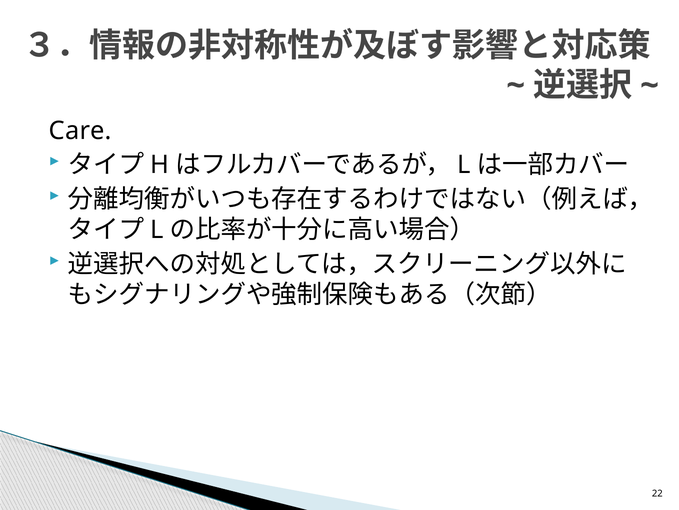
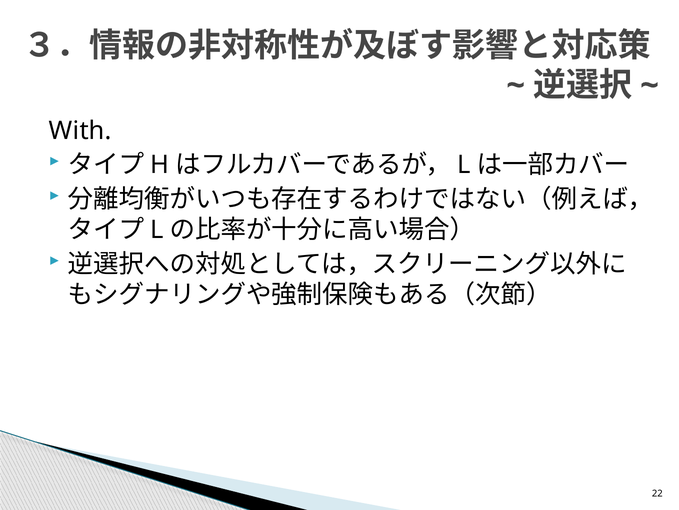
Care: Care -> With
